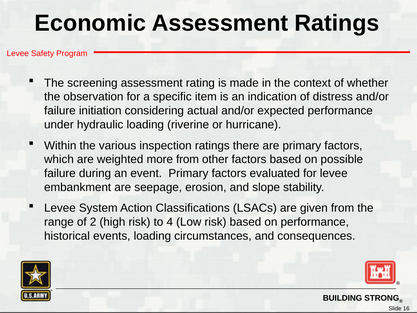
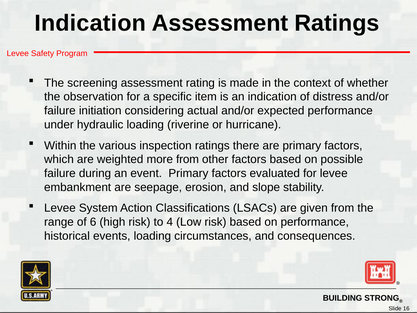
Economic at (90, 23): Economic -> Indication
2: 2 -> 6
